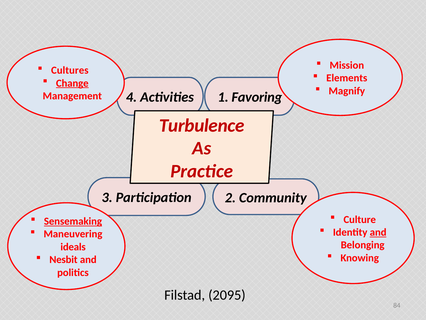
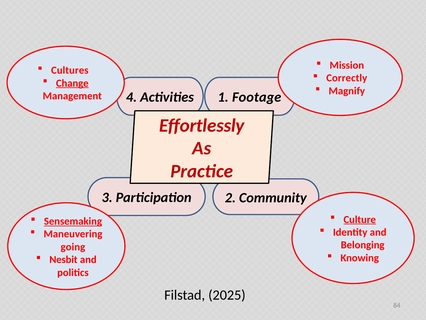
Elements: Elements -> Correctly
Favoring: Favoring -> Footage
Turbulence: Turbulence -> Effortlessly
Culture underline: none -> present
and at (378, 232) underline: present -> none
ideals: ideals -> going
2095: 2095 -> 2025
